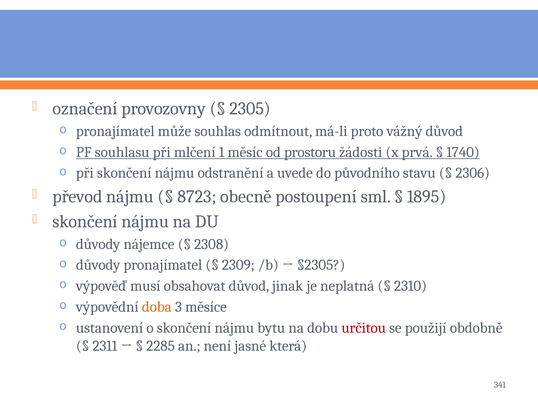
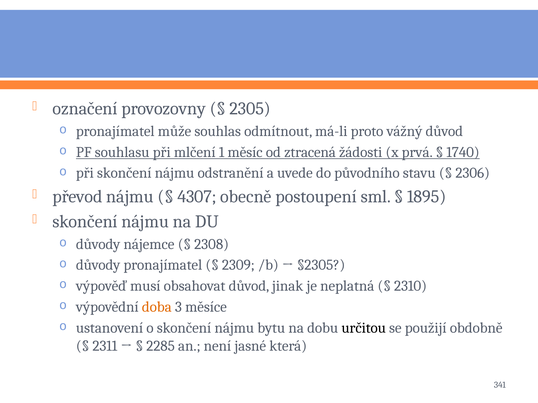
prostoru: prostoru -> ztracená
8723: 8723 -> 4307
určitou colour: red -> black
